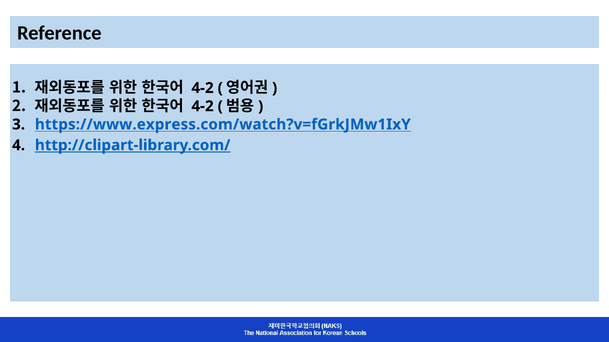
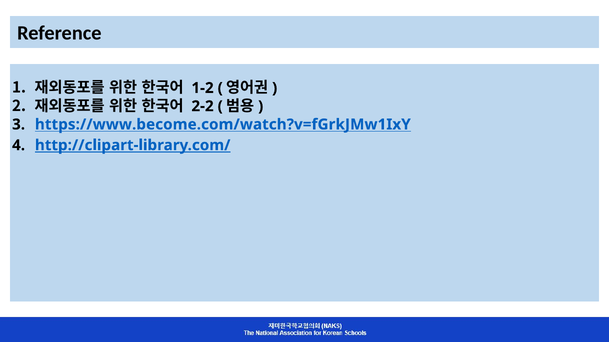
4-2 at (203, 88): 4-2 -> 1-2
4-2 at (203, 106): 4-2 -> 2-2
https://www.express.com/watch?v=fGrkJMw1IxY: https://www.express.com/watch?v=fGrkJMw1IxY -> https://www.become.com/watch?v=fGrkJMw1IxY
